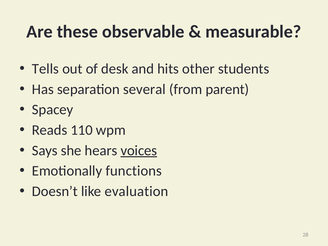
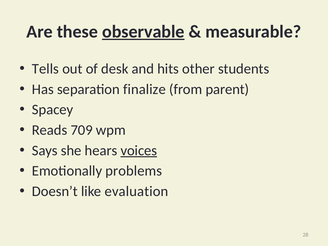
observable underline: none -> present
several: several -> finalize
110: 110 -> 709
functions: functions -> problems
